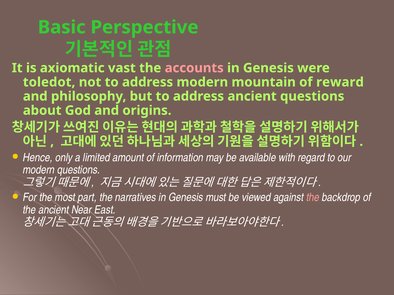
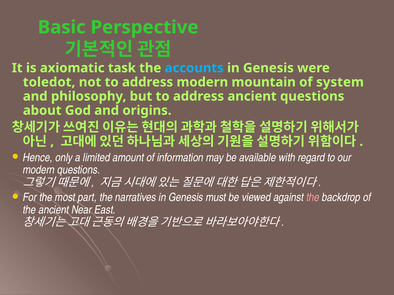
vast: vast -> task
accounts colour: pink -> light blue
reward: reward -> system
